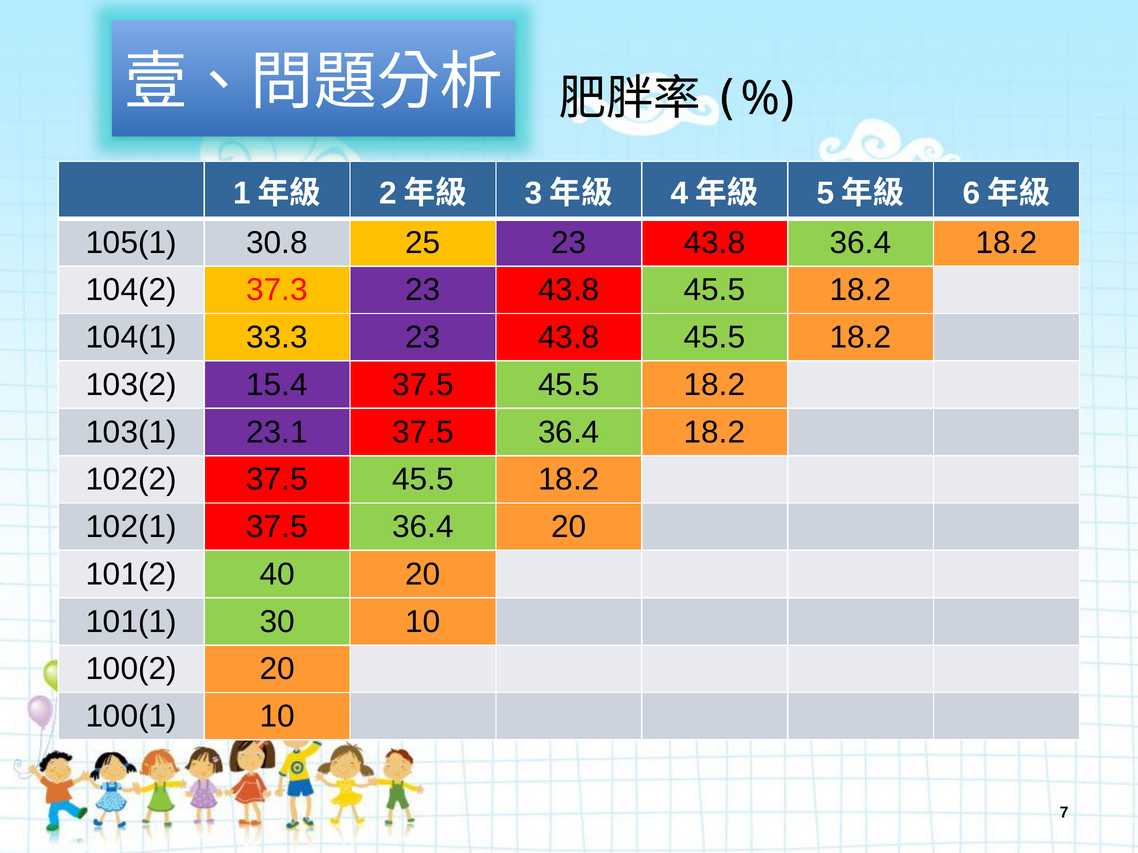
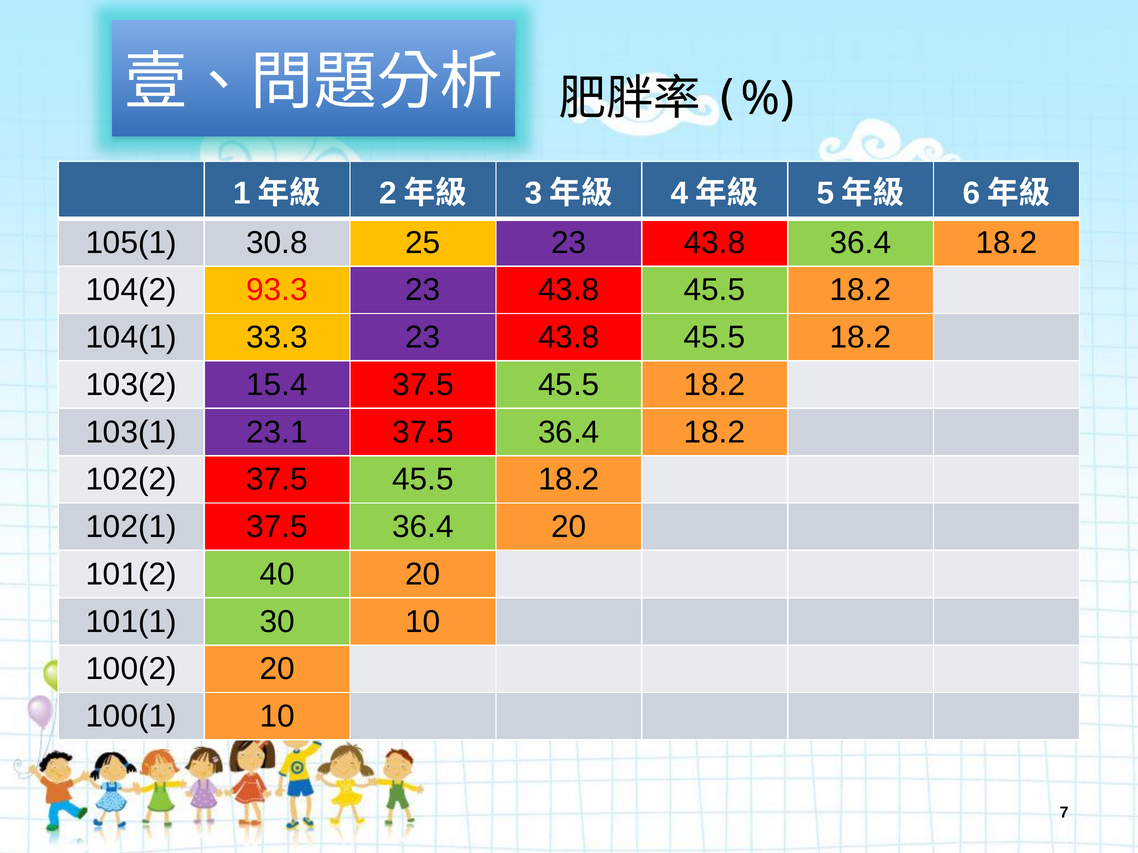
37.3: 37.3 -> 93.3
